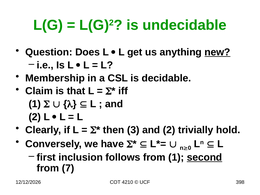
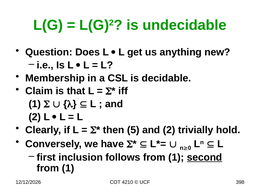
new underline: present -> none
3: 3 -> 5
7 at (68, 168): 7 -> 1
